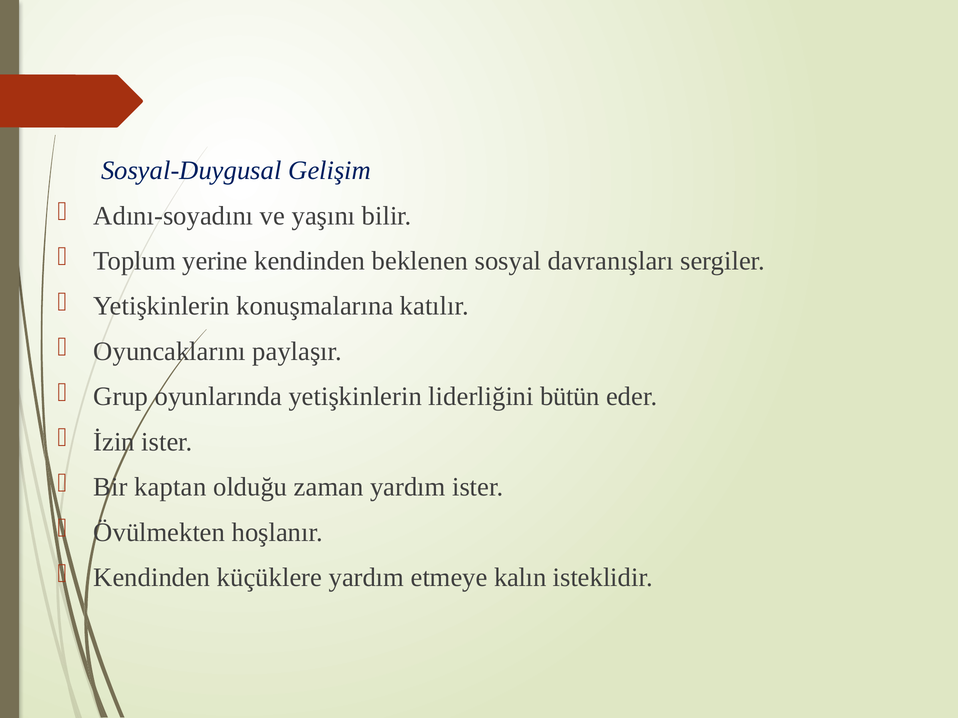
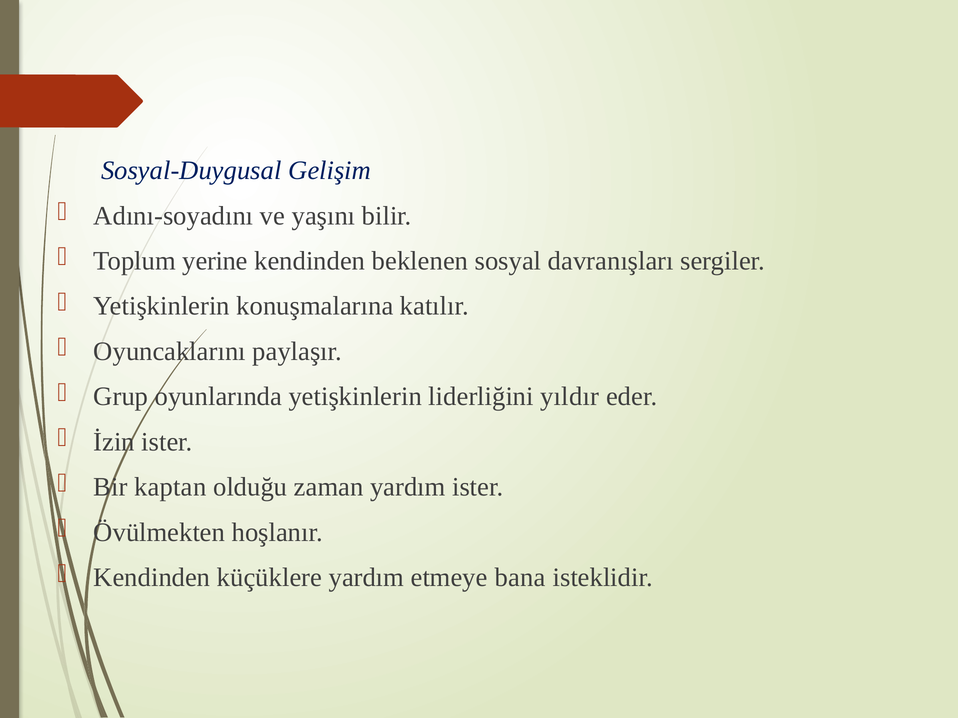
bütün: bütün -> yıldır
kalın: kalın -> bana
